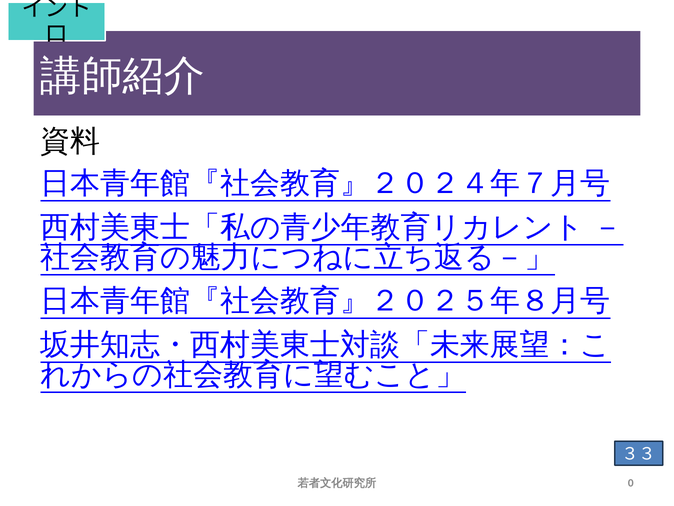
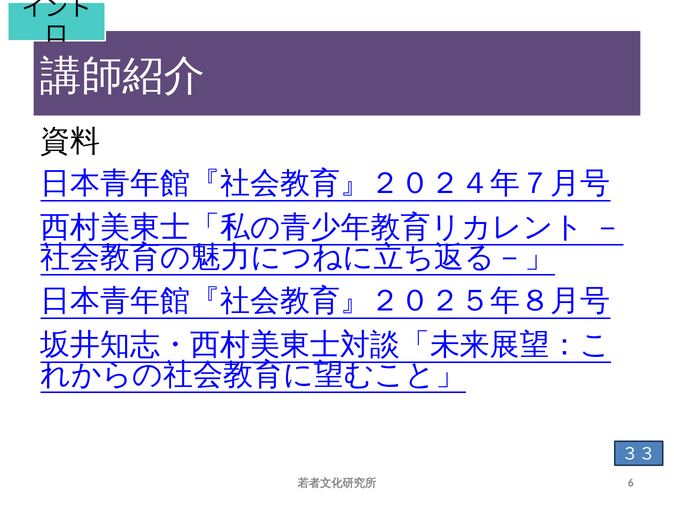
0: 0 -> 6
